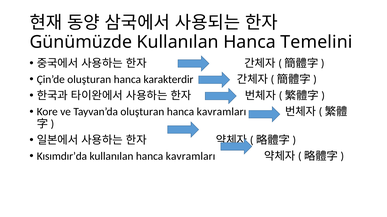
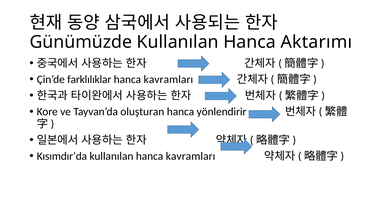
Temelini: Temelini -> Aktarımı
Çin’de oluşturan: oluşturan -> farklılıklar
karakterdir at (168, 80): karakterdir -> kavramları
kavramları at (221, 112): kavramları -> yönlendirir
